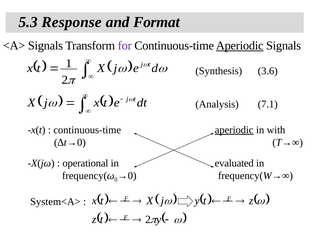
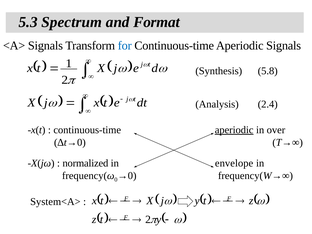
Response: Response -> Spectrum
for colour: purple -> blue
Aperiodic at (240, 46) underline: present -> none
3.6: 3.6 -> 5.8
7.1: 7.1 -> 2.4
with: with -> over
operational: operational -> normalized
evaluated: evaluated -> envelope
